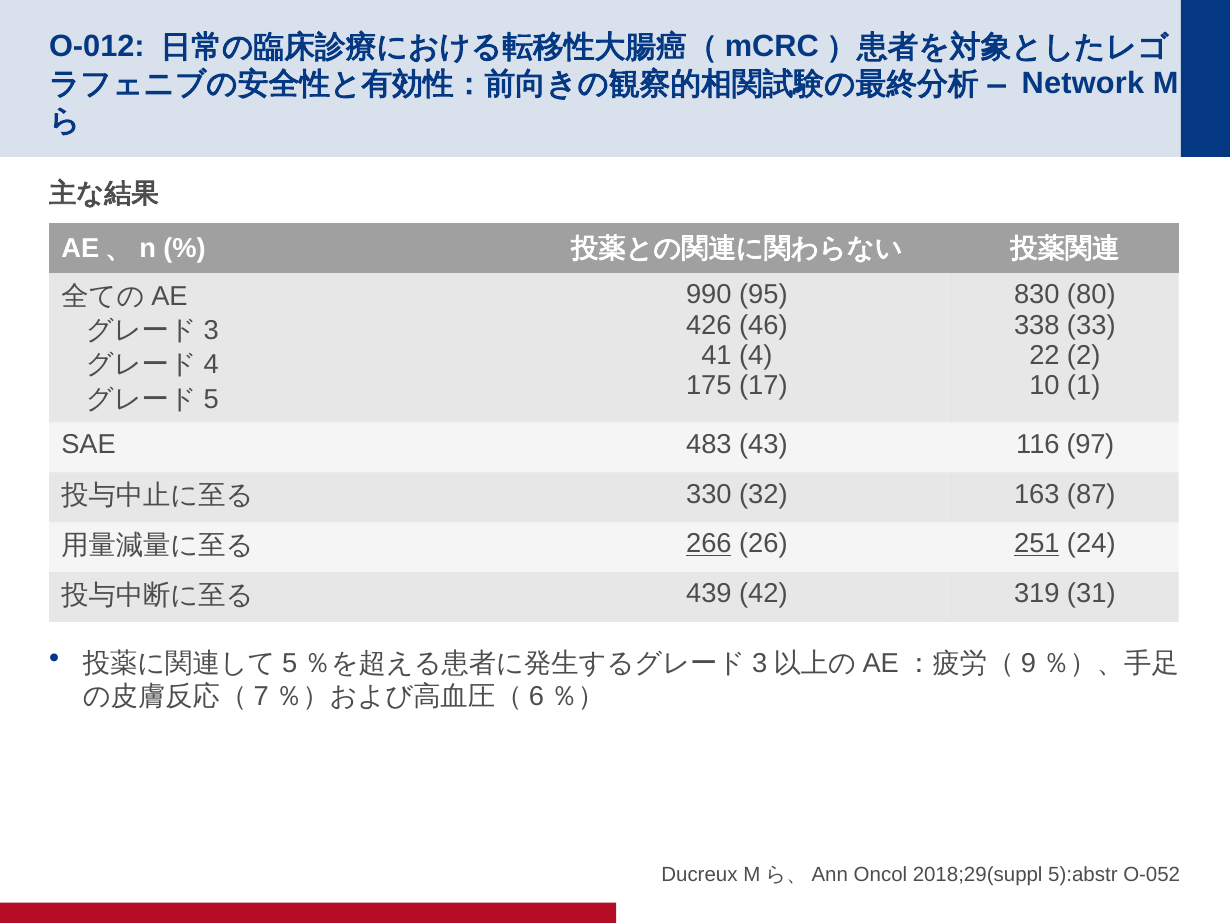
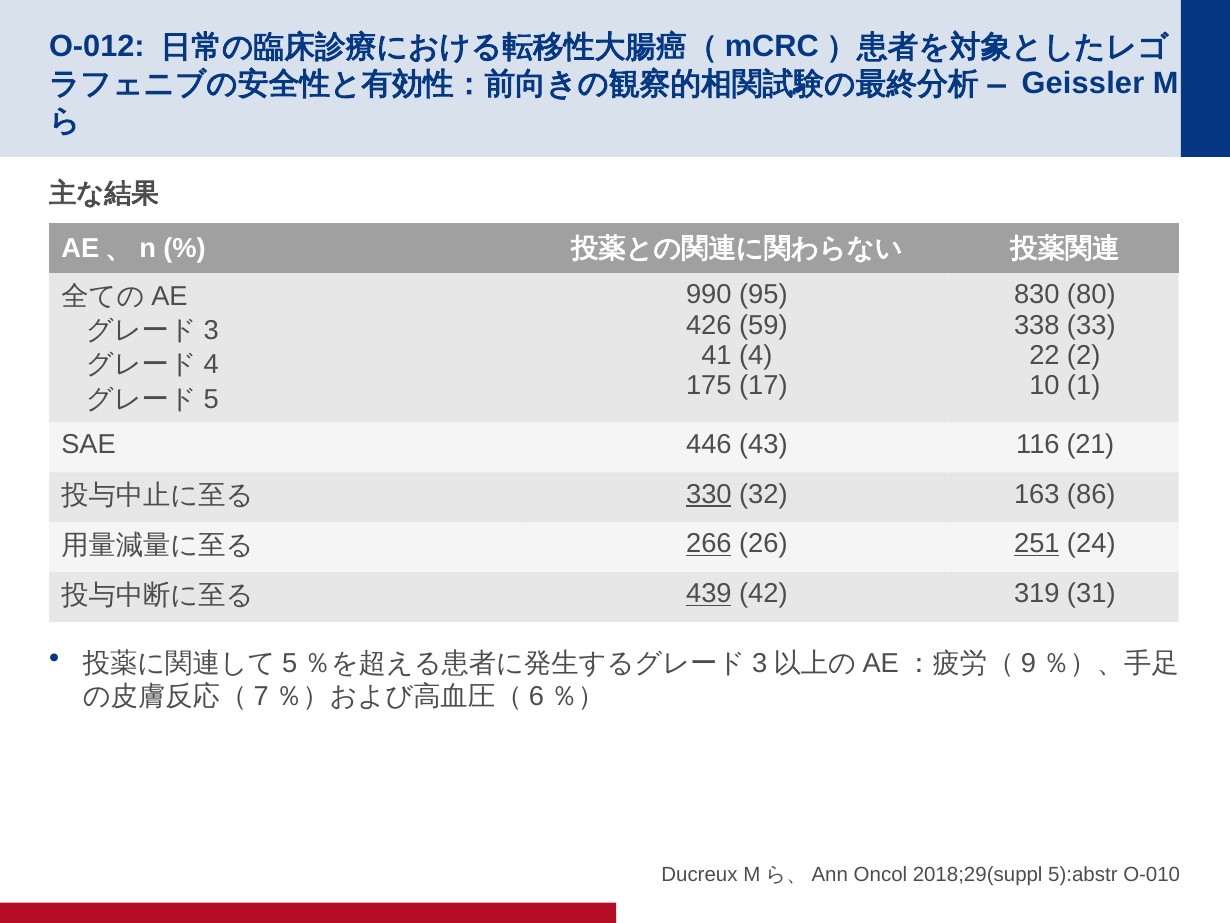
Network: Network -> Geissler
46: 46 -> 59
483: 483 -> 446
97: 97 -> 21
330 underline: none -> present
87: 87 -> 86
439 underline: none -> present
O-052: O-052 -> O-010
